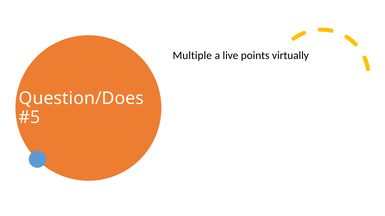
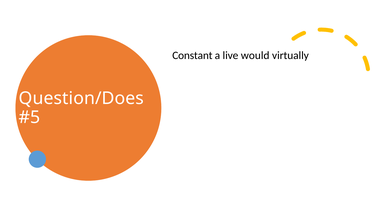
Multiple: Multiple -> Constant
points: points -> would
